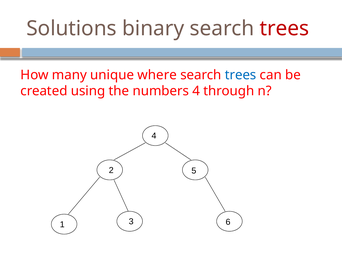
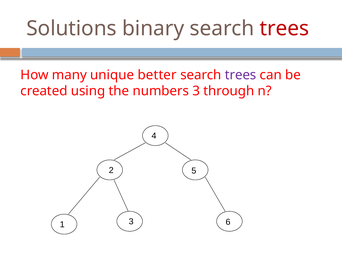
where: where -> better
trees at (241, 75) colour: blue -> purple
numbers 4: 4 -> 3
